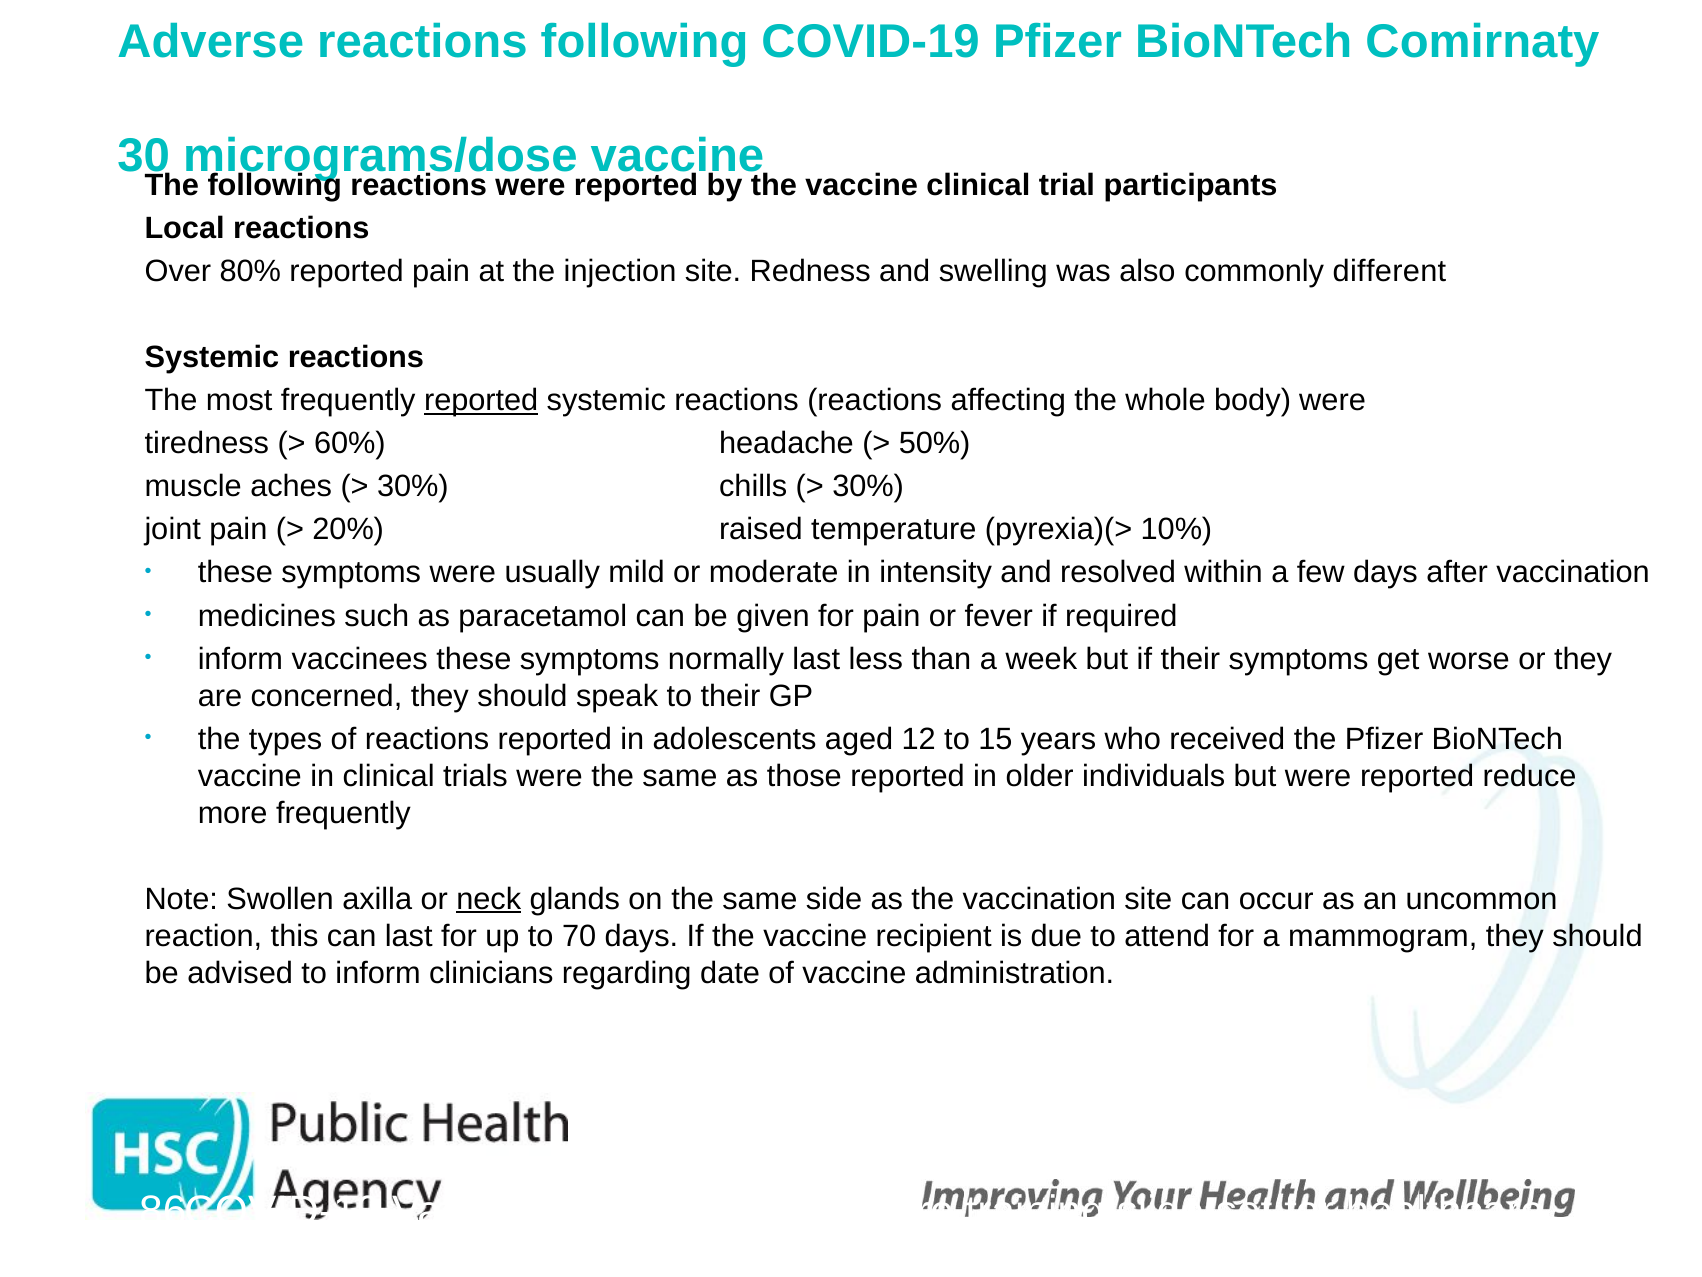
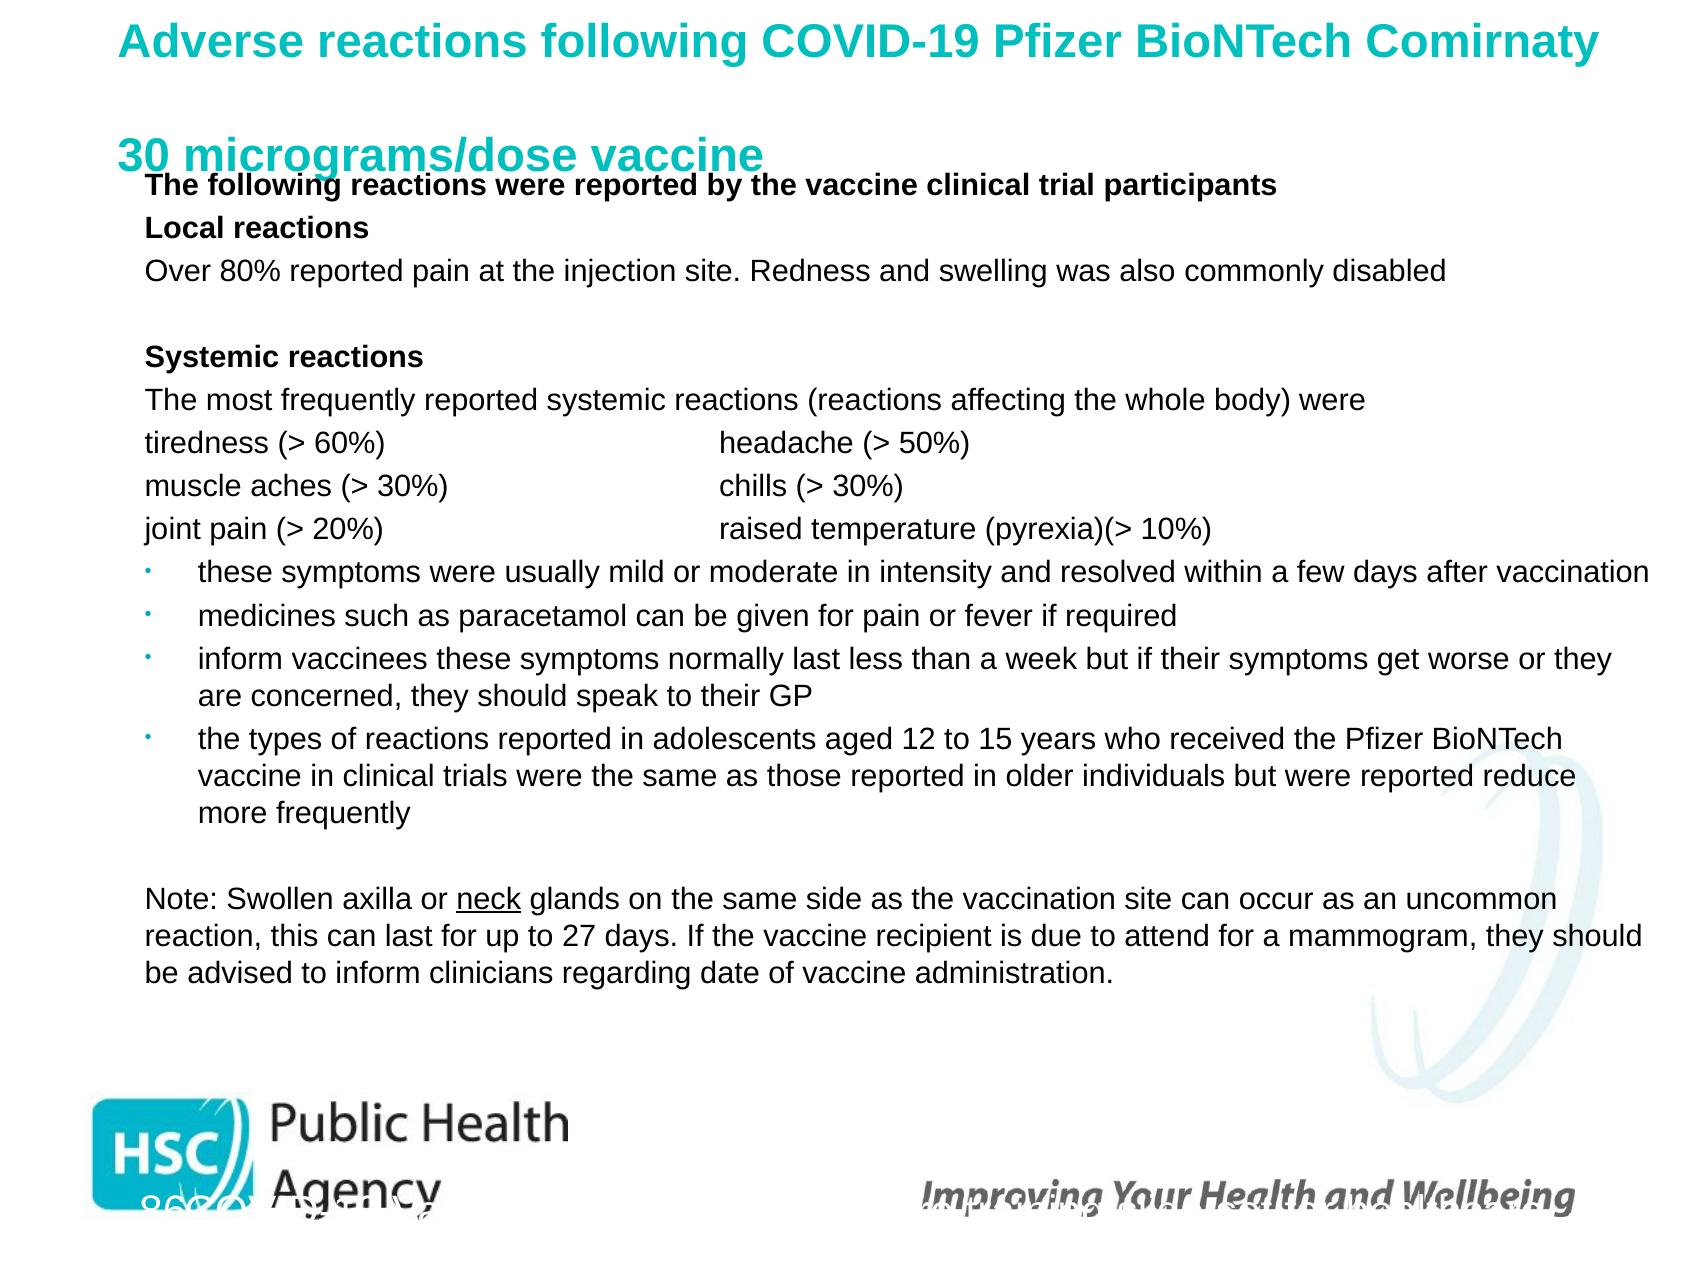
different: different -> disabled
reported at (481, 400) underline: present -> none
70: 70 -> 27
